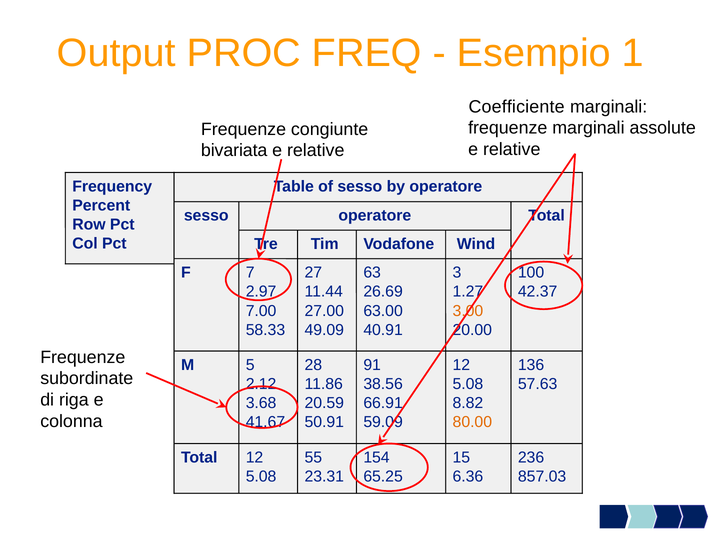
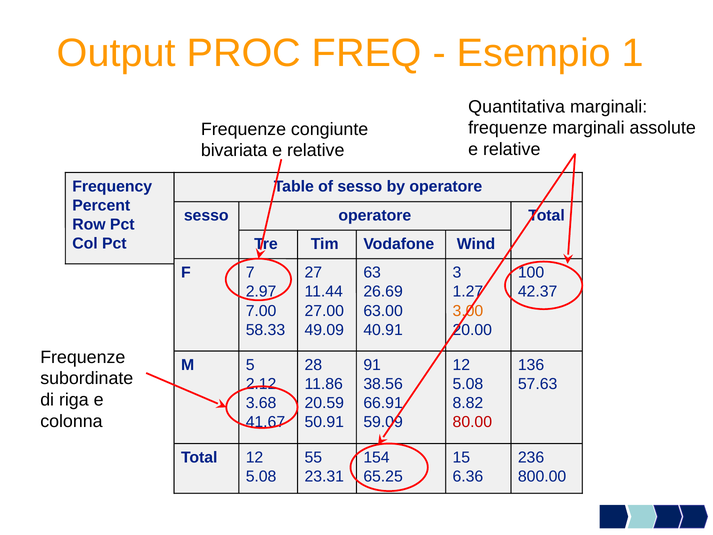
Coefficiente: Coefficiente -> Quantitativa
80.00 colour: orange -> red
857.03: 857.03 -> 800.00
